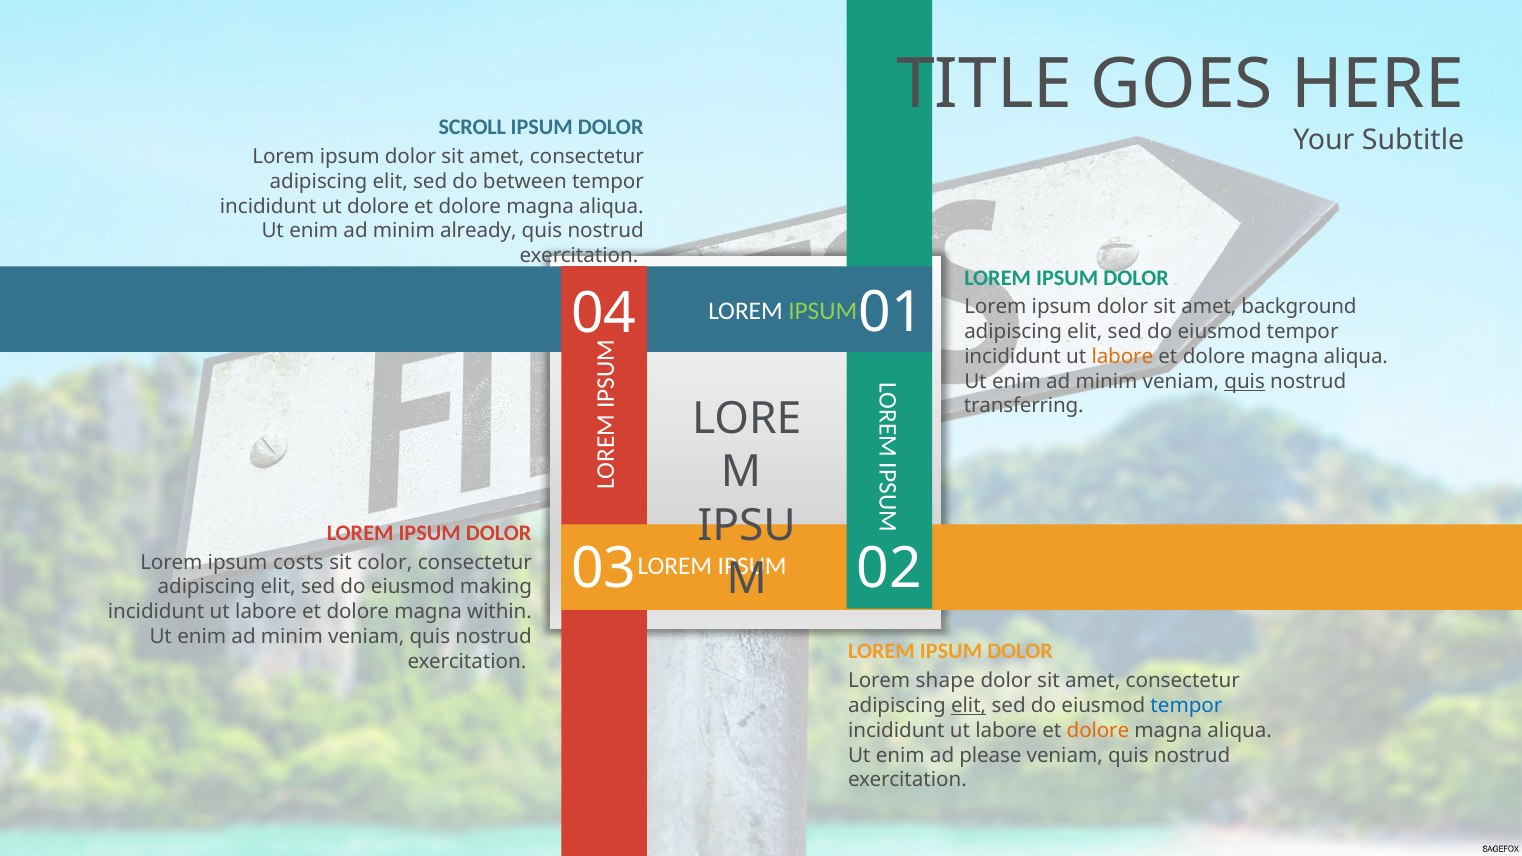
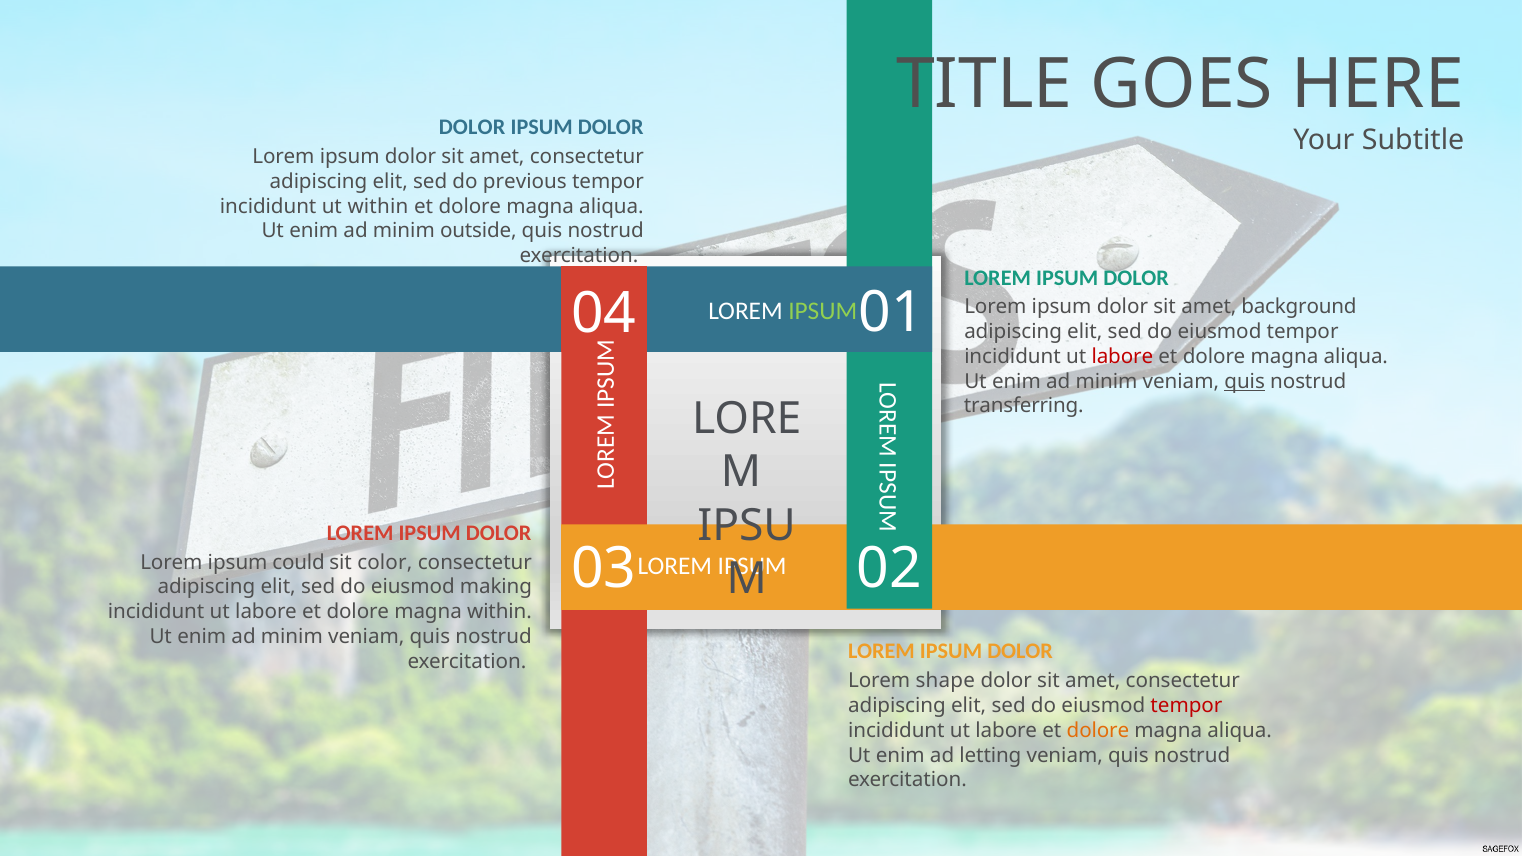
SCROLL at (472, 127): SCROLL -> DOLOR
between: between -> previous
ut dolore: dolore -> within
already: already -> outside
labore at (1122, 357) colour: orange -> red
costs: costs -> could
elit at (969, 706) underline: present -> none
tempor at (1186, 706) colour: blue -> red
please: please -> letting
